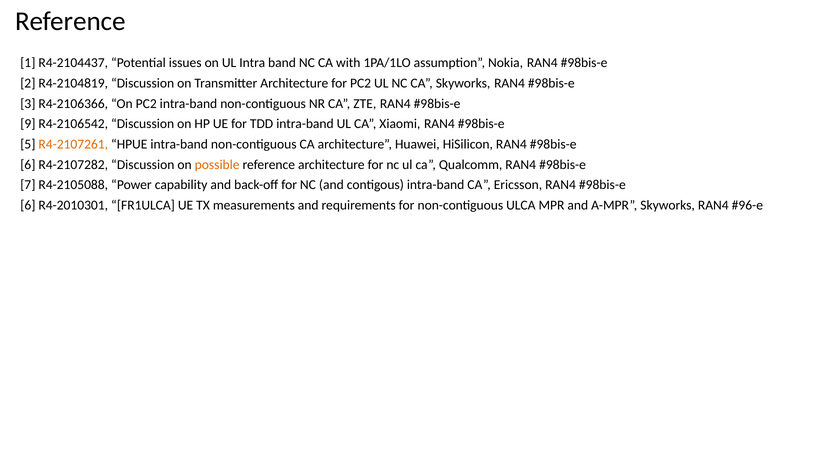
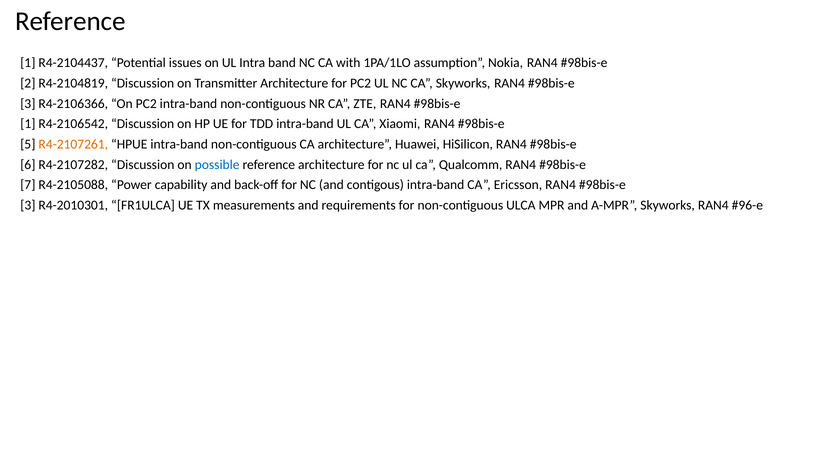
9 at (28, 124): 9 -> 1
possible colour: orange -> blue
6 at (28, 205): 6 -> 3
